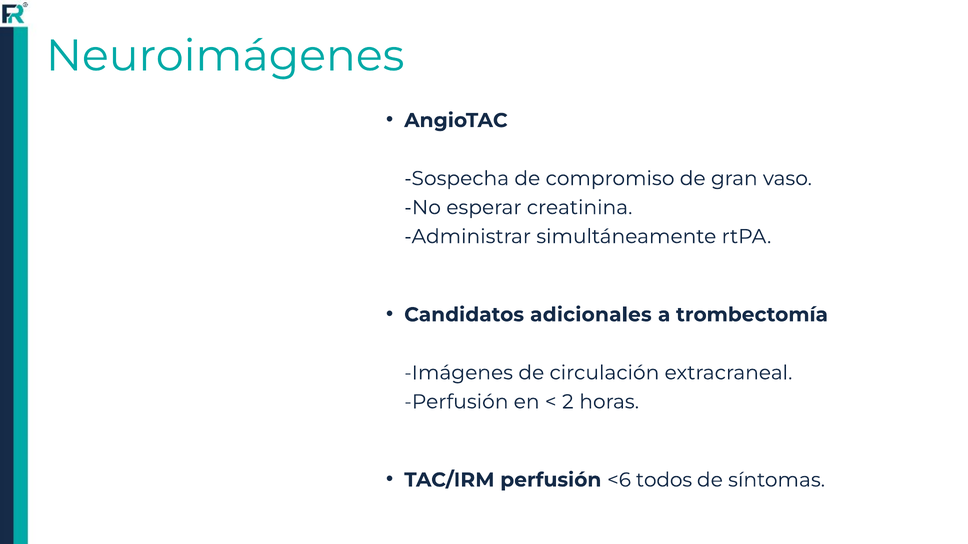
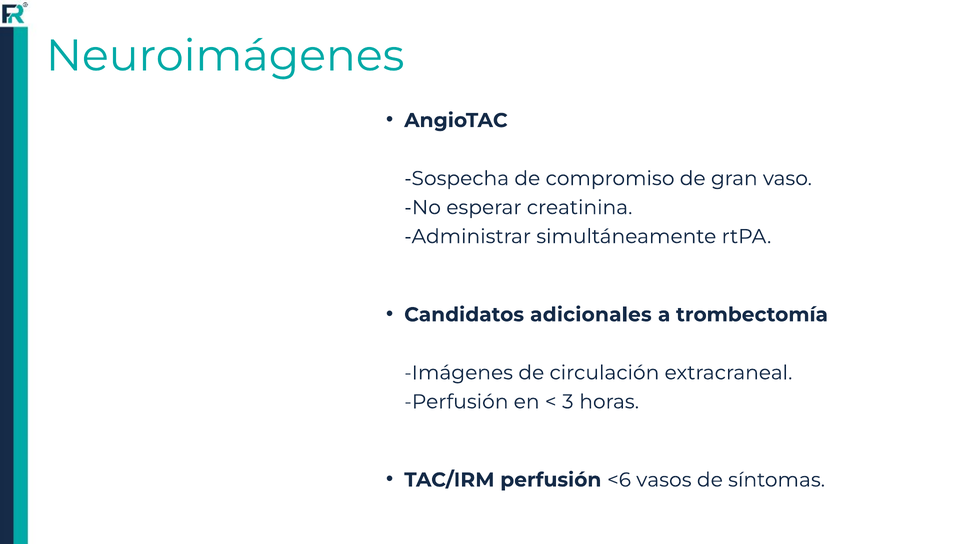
2: 2 -> 3
todos: todos -> vasos
